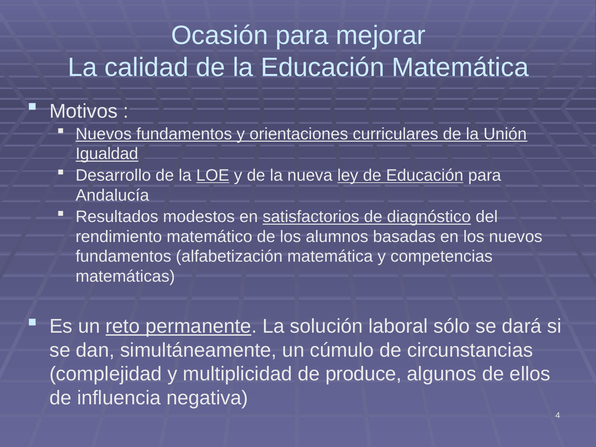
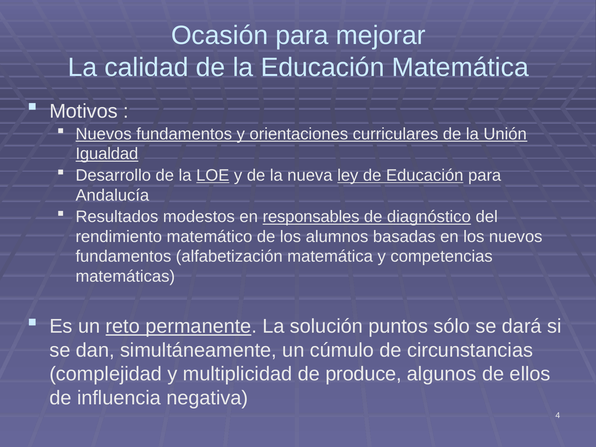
satisfactorios: satisfactorios -> responsables
laboral: laboral -> puntos
